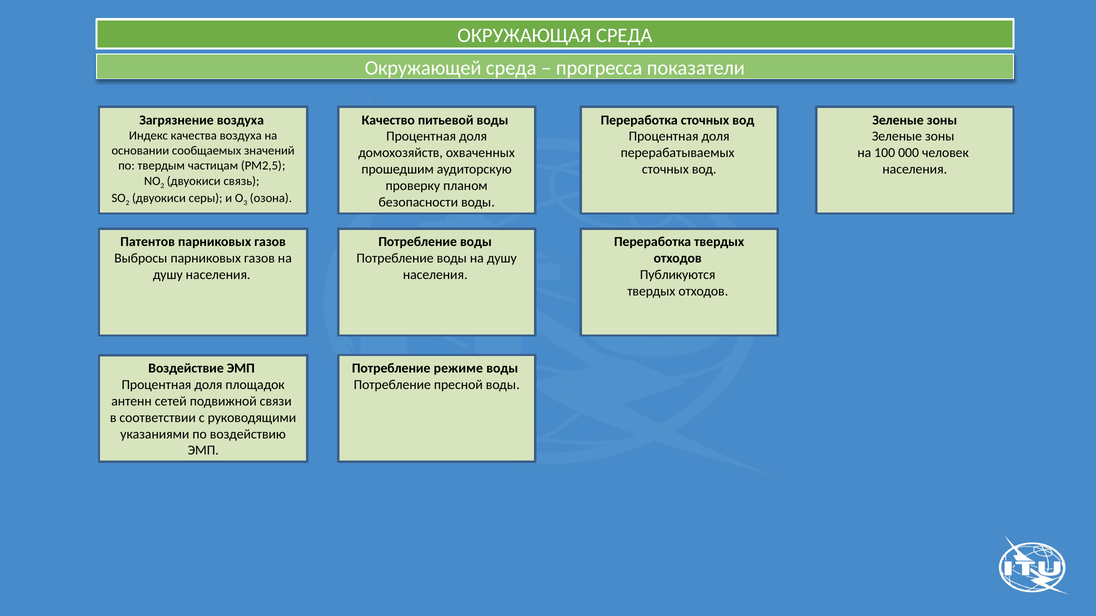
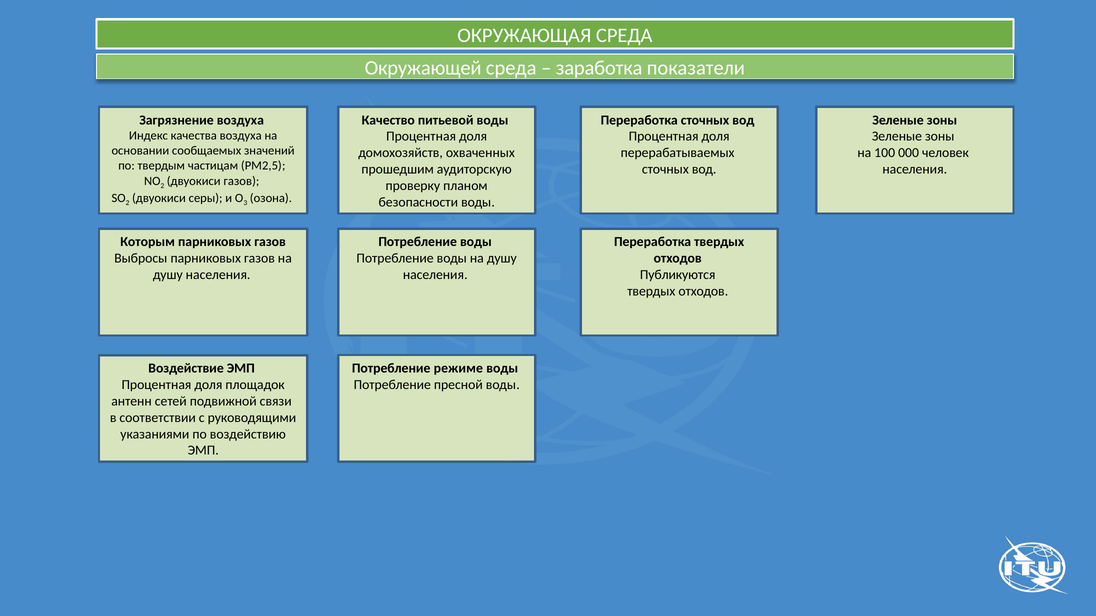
прогресса: прогресса -> заработка
двуокиси связь: связь -> газов
Патентов: Патентов -> Которым
